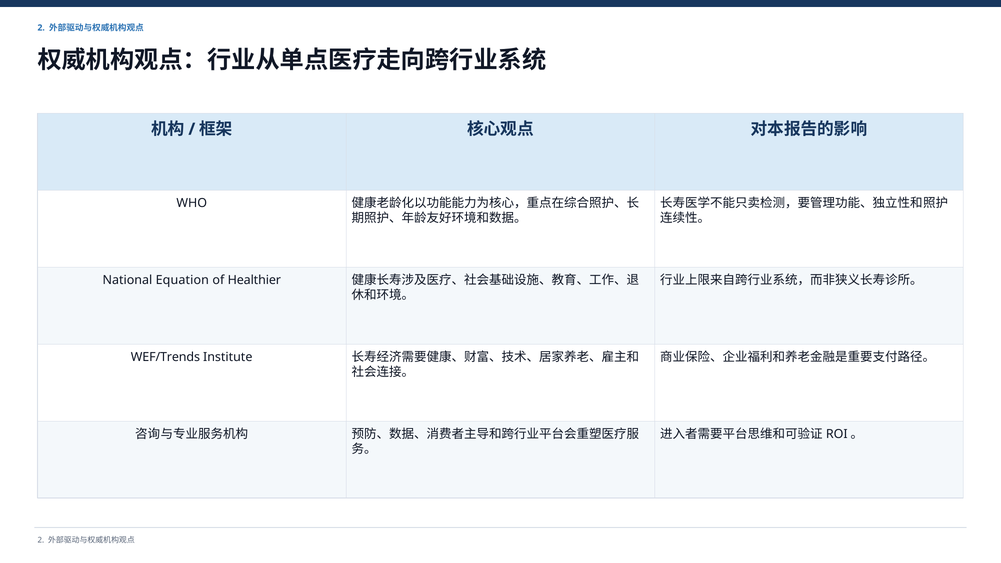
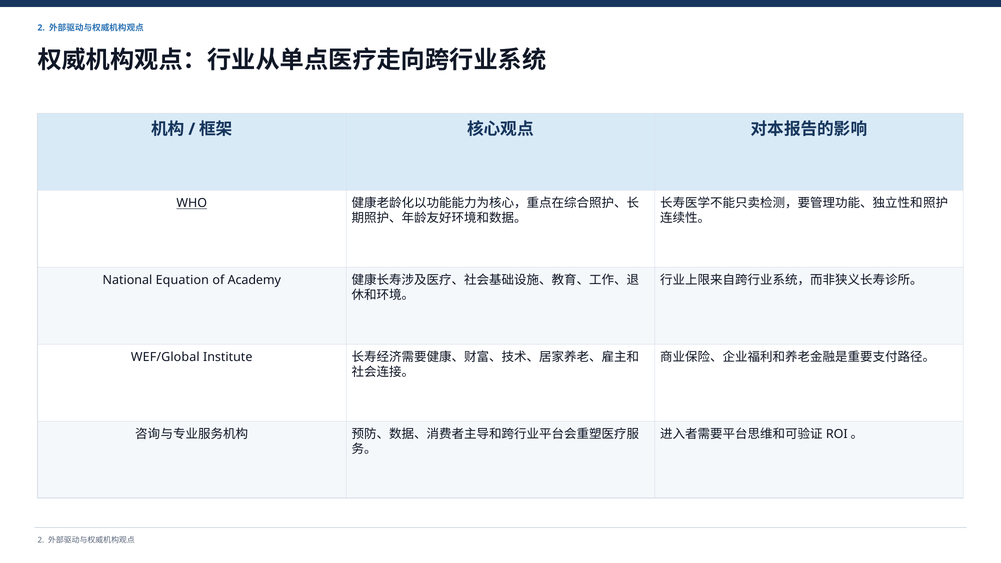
WHO underline: none -> present
Healthier: Healthier -> Academy
WEF/Trends: WEF/Trends -> WEF/Global
